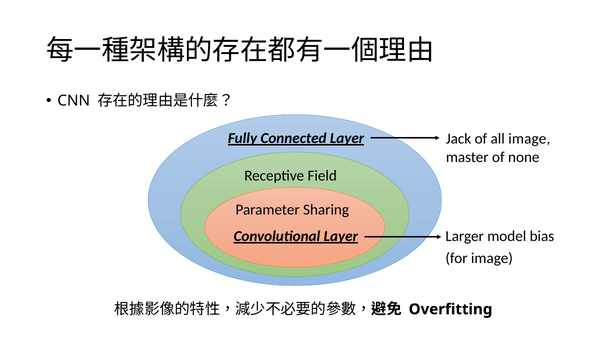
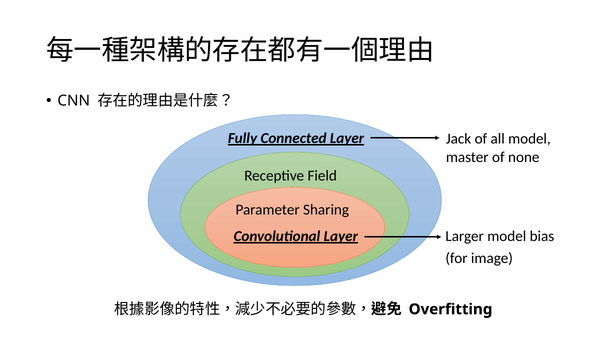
all image: image -> model
